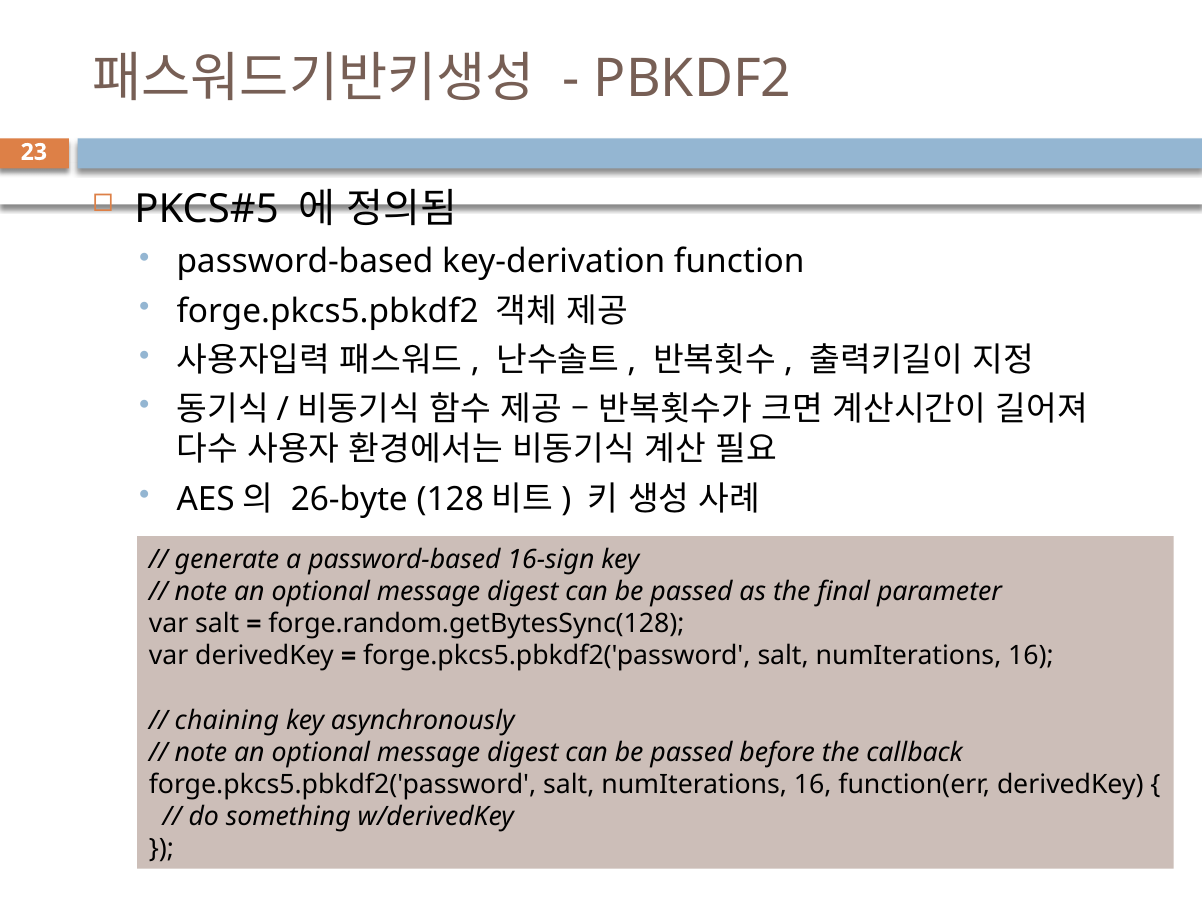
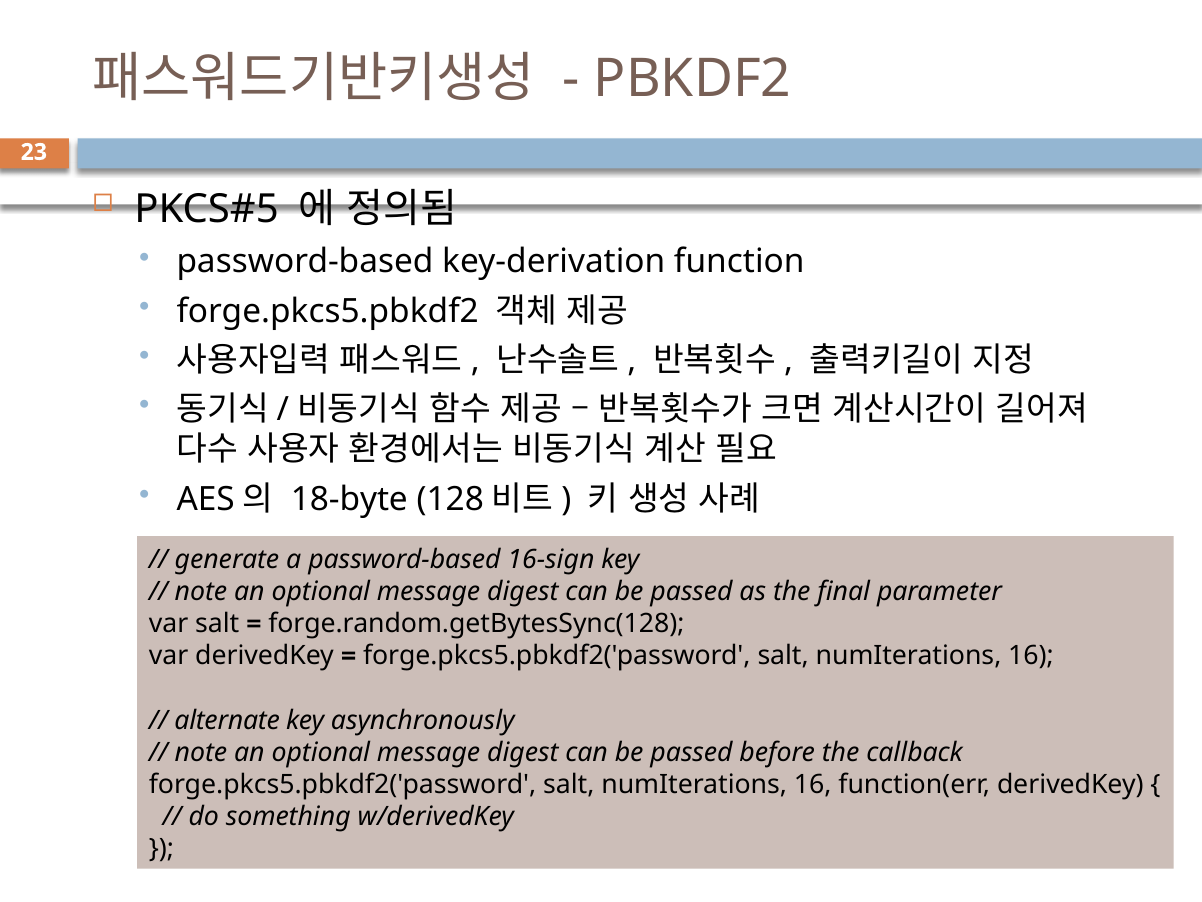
26-byte: 26-byte -> 18-byte
chaining: chaining -> alternate
